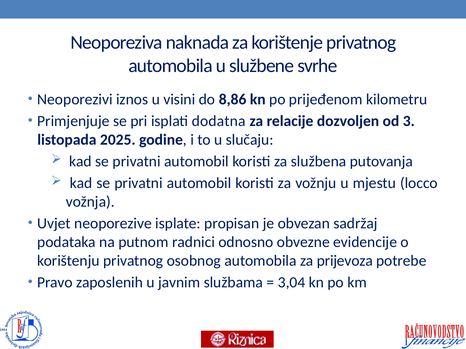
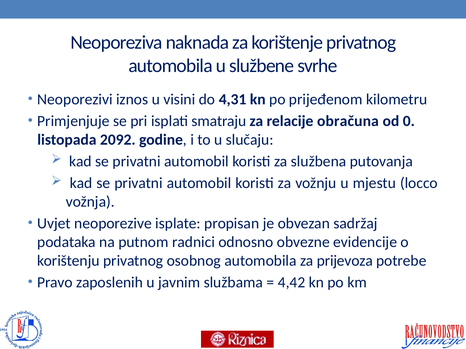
8,86: 8,86 -> 4,31
dodatna: dodatna -> smatraju
dozvoljen: dozvoljen -> obračuna
3: 3 -> 0
2025: 2025 -> 2092
3,04: 3,04 -> 4,42
